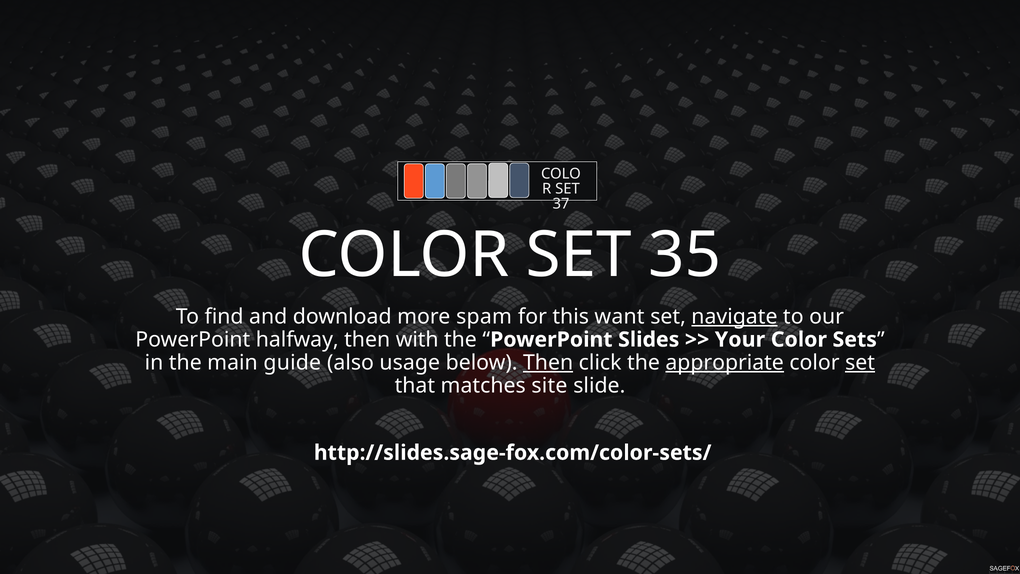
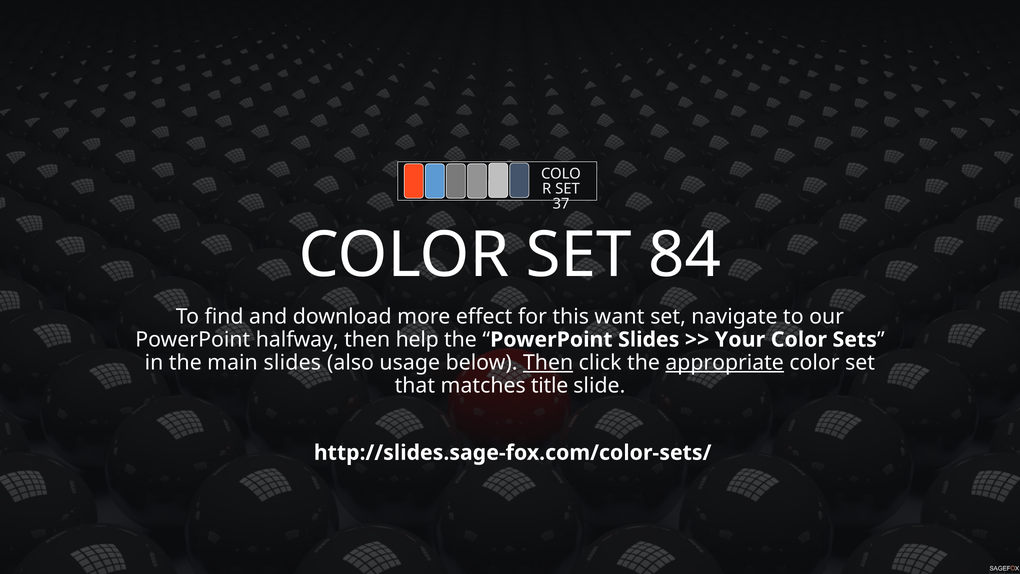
35: 35 -> 84
spam: spam -> effect
navigate underline: present -> none
with: with -> help
main guide: guide -> slides
set at (860, 362) underline: present -> none
site: site -> title
